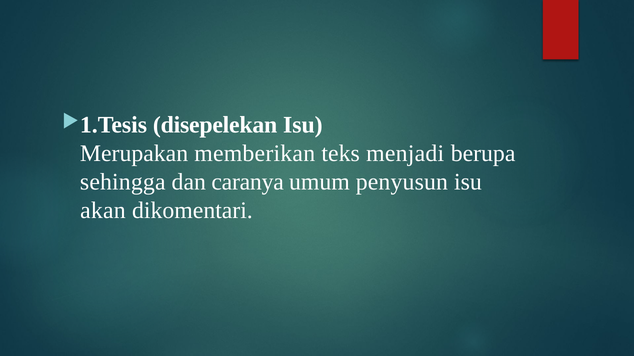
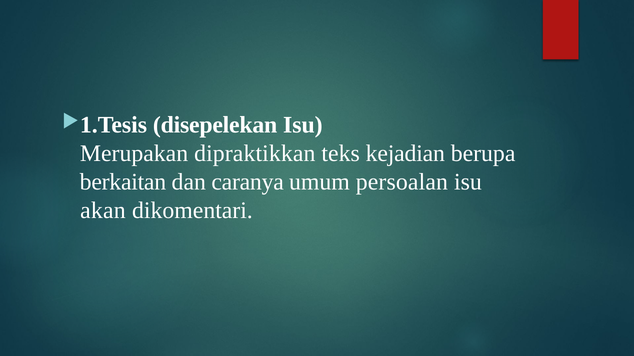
memberikan: memberikan -> dipraktikkan
menjadi: menjadi -> kejadian
sehingga: sehingga -> berkaitan
penyusun: penyusun -> persoalan
